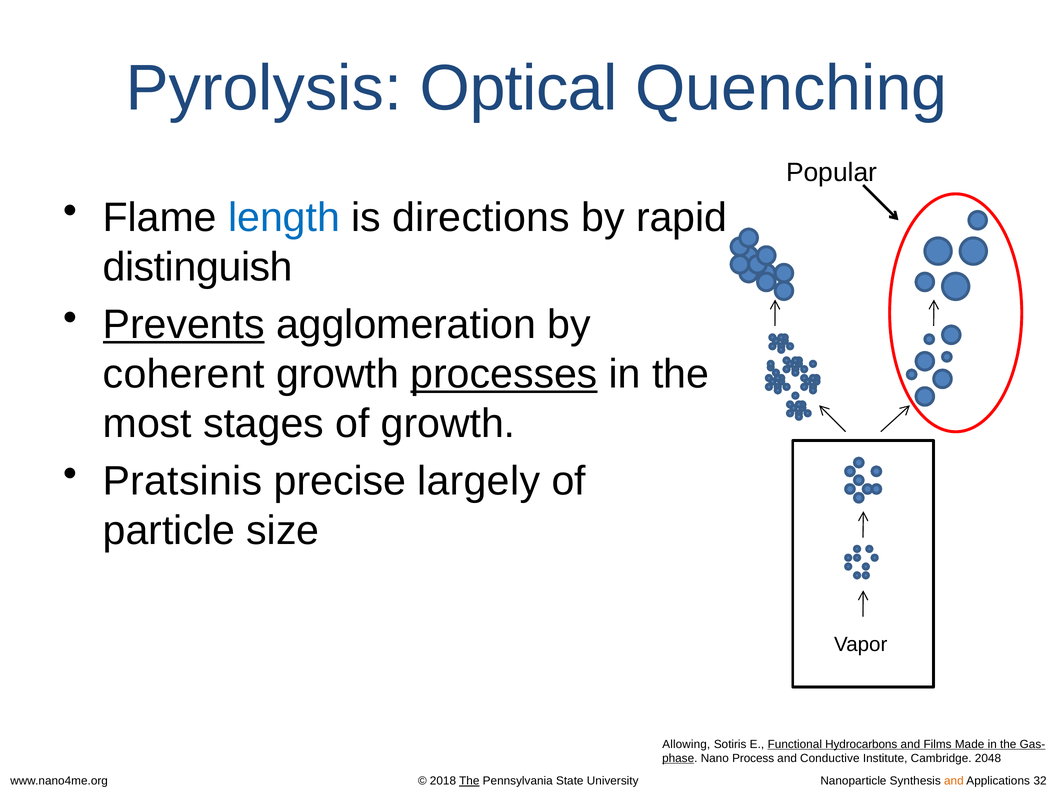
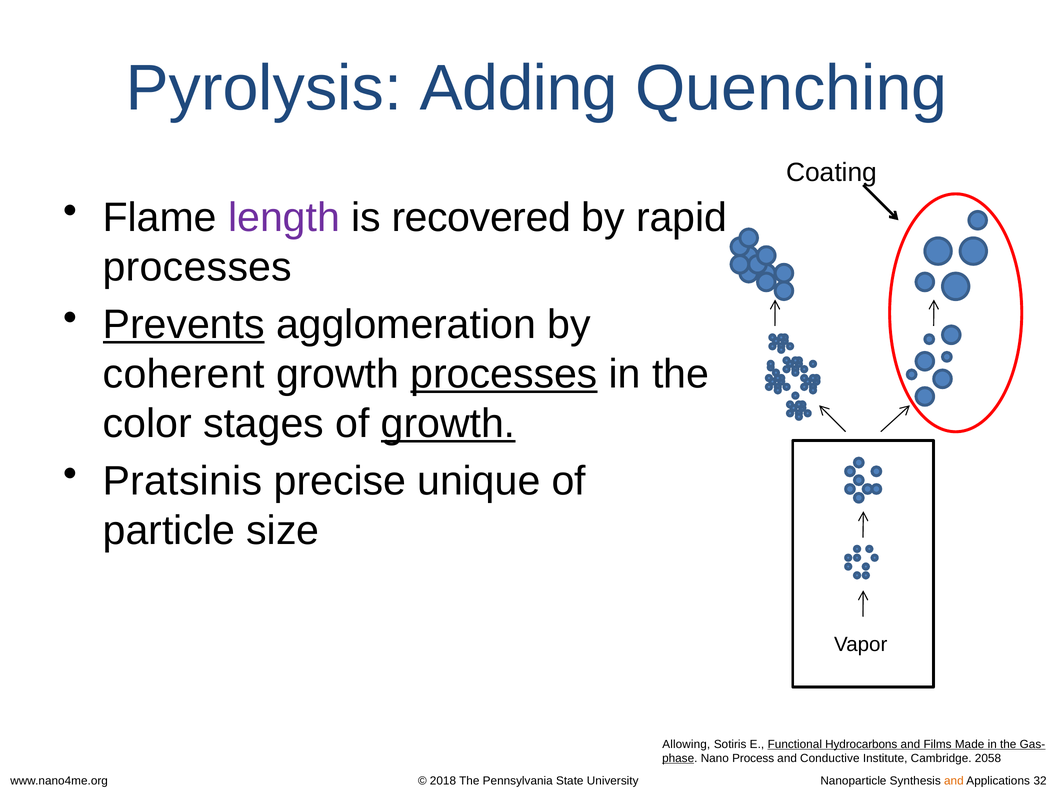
Optical: Optical -> Adding
Popular: Popular -> Coating
length colour: blue -> purple
directions: directions -> recovered
distinguish at (198, 267): distinguish -> processes
most: most -> color
growth at (448, 423) underline: none -> present
largely: largely -> unique
2048: 2048 -> 2058
The at (469, 781) underline: present -> none
